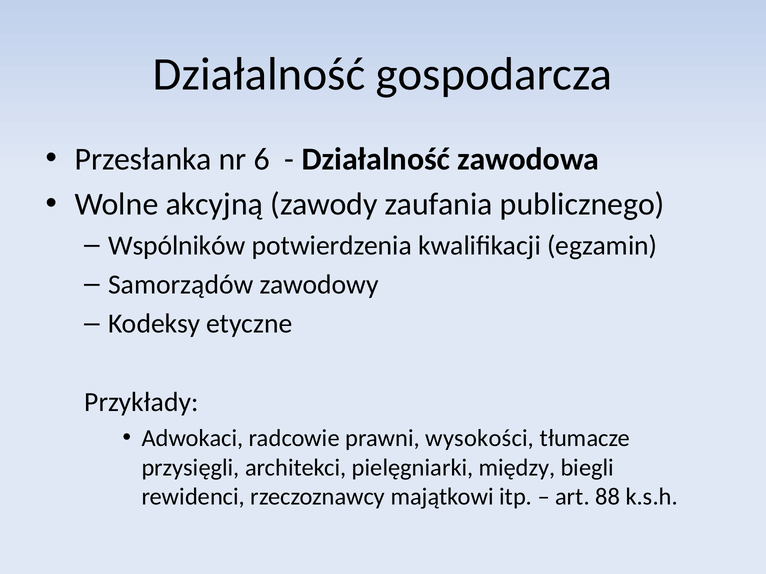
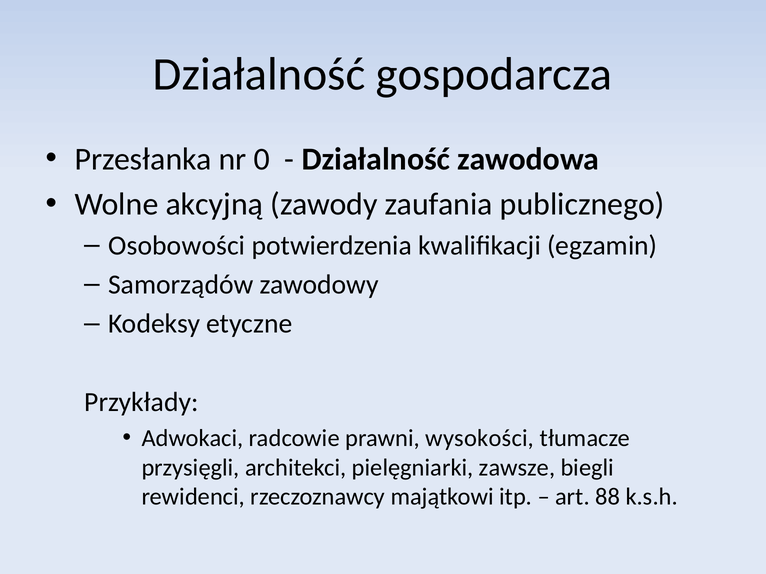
6: 6 -> 0
Wspólników: Wspólników -> Osobowości
między: między -> zawsze
